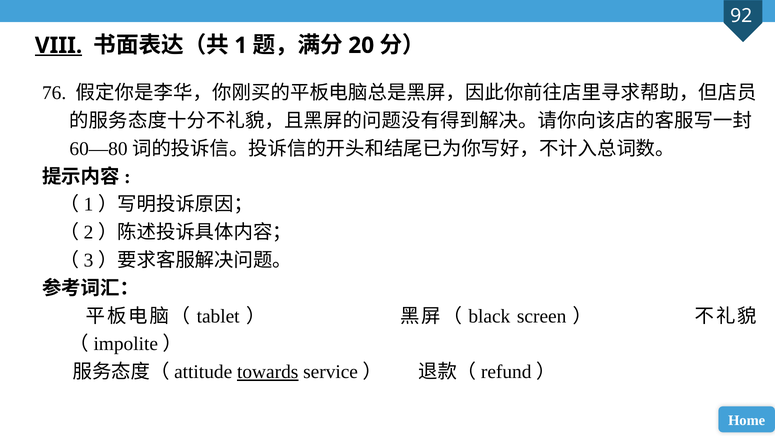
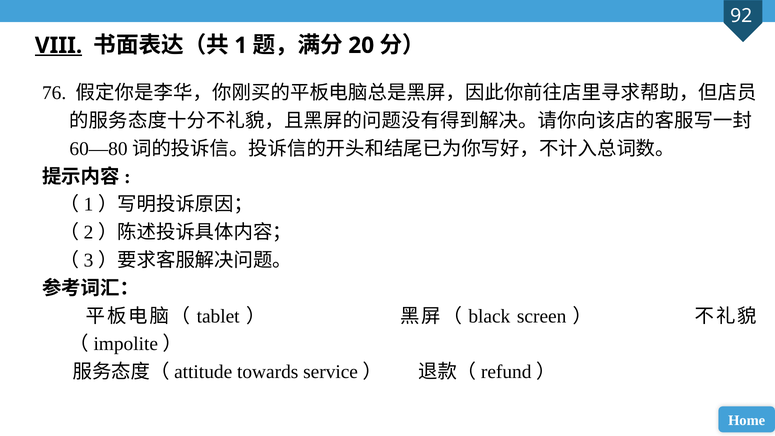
towards underline: present -> none
